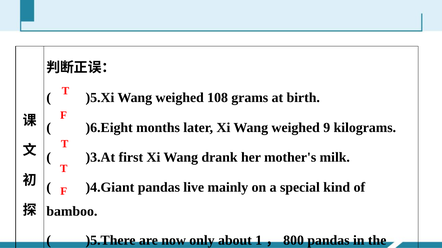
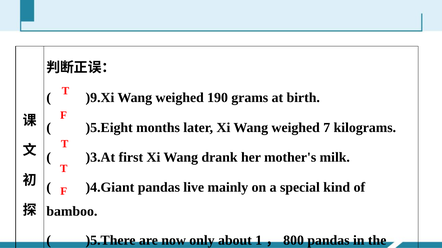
)5.Xi: )5.Xi -> )9.Xi
108: 108 -> 190
)6.Eight: )6.Eight -> )5.Eight
9: 9 -> 7
